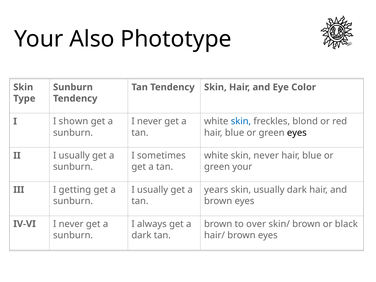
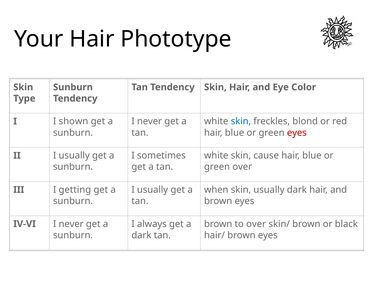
Your Also: Also -> Hair
eyes at (297, 133) colour: black -> red
skin never: never -> cause
green your: your -> over
years: years -> when
